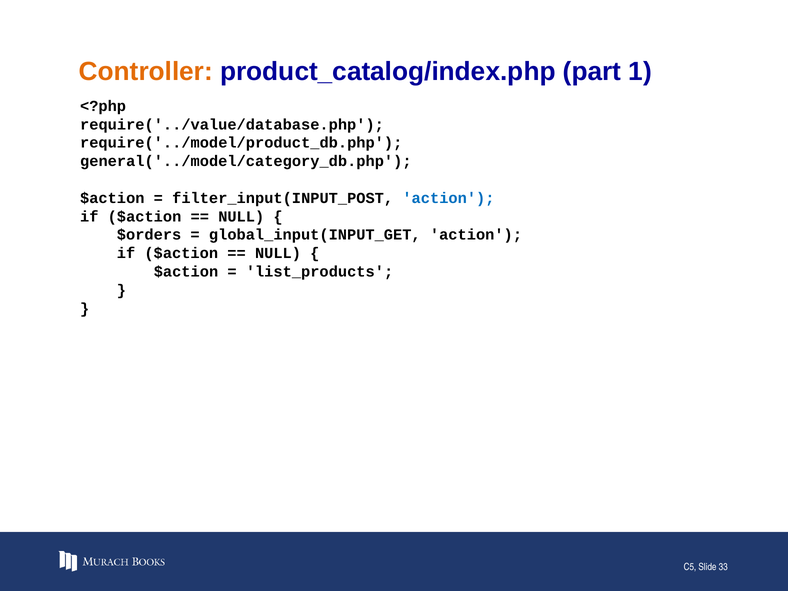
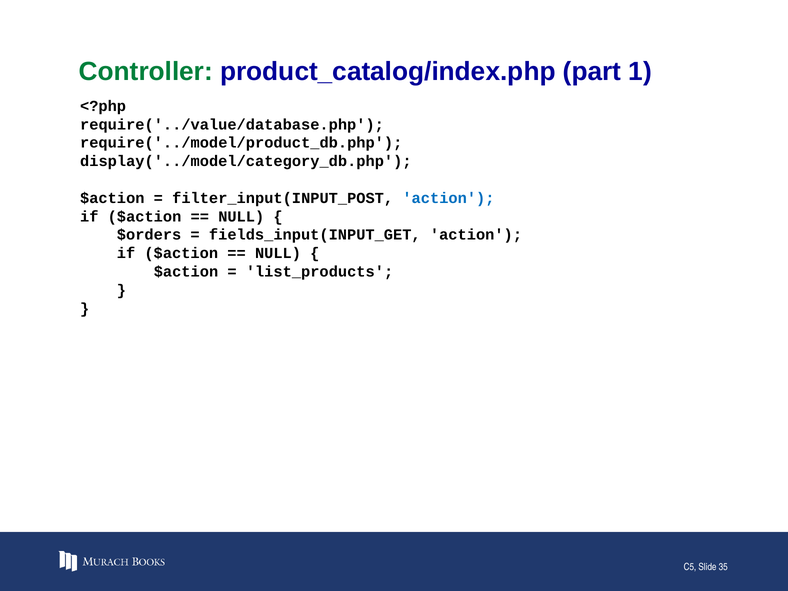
Controller colour: orange -> green
general('../model/category_db.php: general('../model/category_db.php -> display('../model/category_db.php
global_input(INPUT_GET: global_input(INPUT_GET -> fields_input(INPUT_GET
33: 33 -> 35
